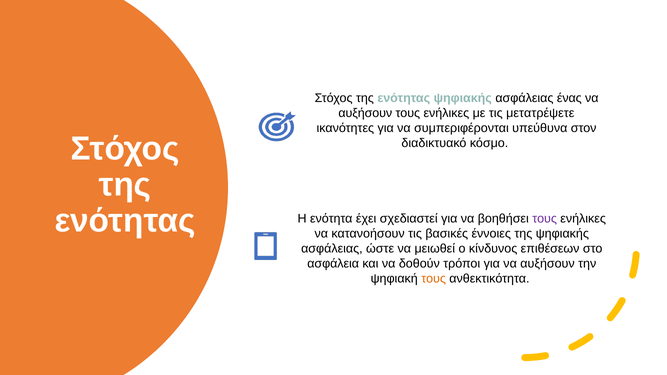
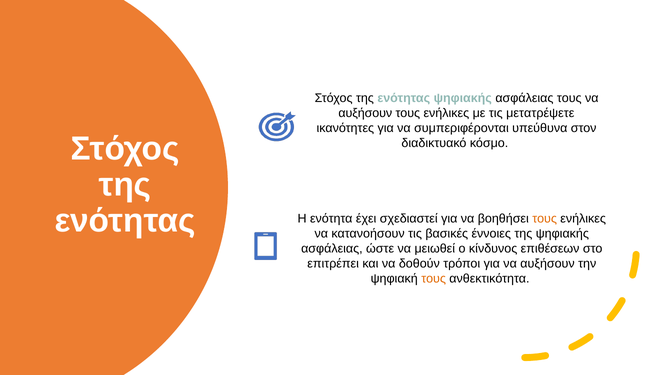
ασφάλειας ένας: ένας -> τους
τους at (545, 219) colour: purple -> orange
ασφάλεια: ασφάλεια -> επιτρέπει
